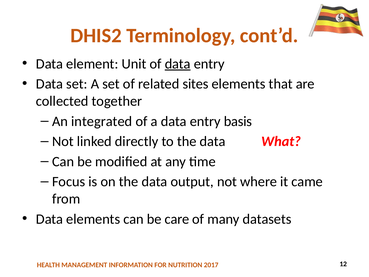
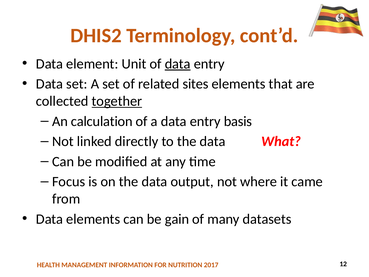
together underline: none -> present
integrated: integrated -> calculation
care: care -> gain
